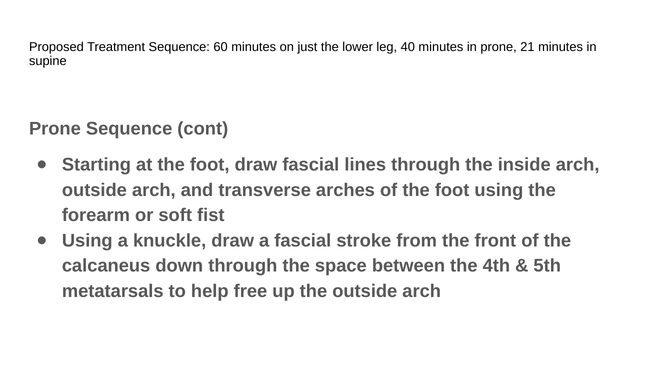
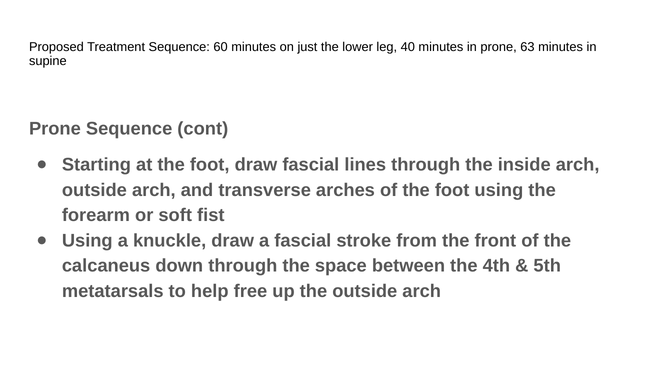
21: 21 -> 63
